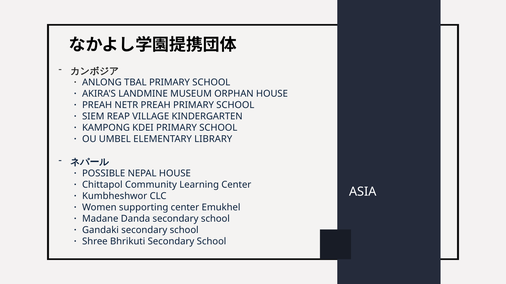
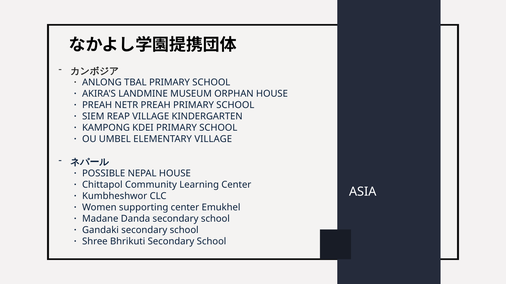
ELEMENTARY LIBRARY: LIBRARY -> VILLAGE
